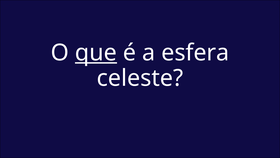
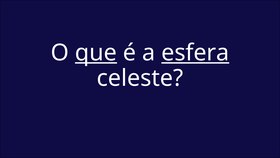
esfera underline: none -> present
